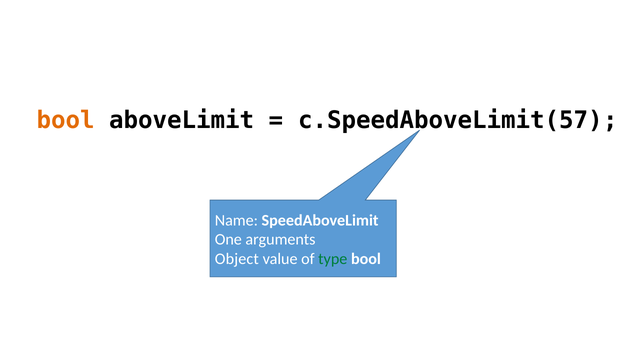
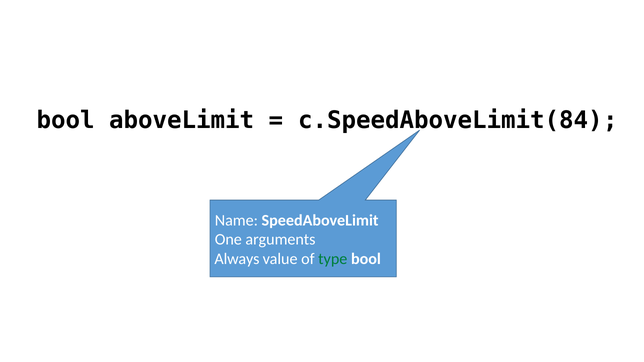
bool at (66, 120) colour: orange -> black
c.SpeedAboveLimit(57: c.SpeedAboveLimit(57 -> c.SpeedAboveLimit(84
Object: Object -> Always
